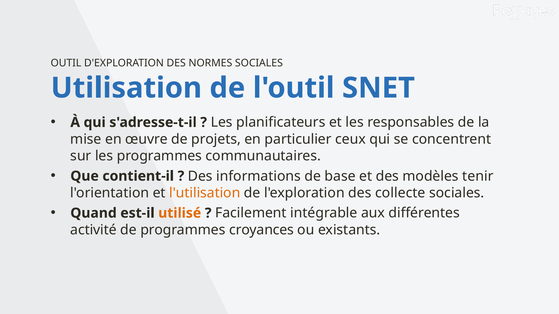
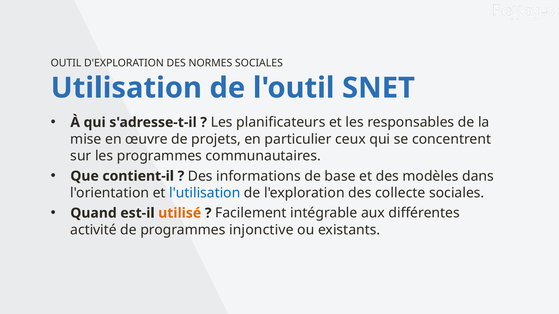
tenir: tenir -> dans
l'utilisation colour: orange -> blue
croyances: croyances -> injonctive
